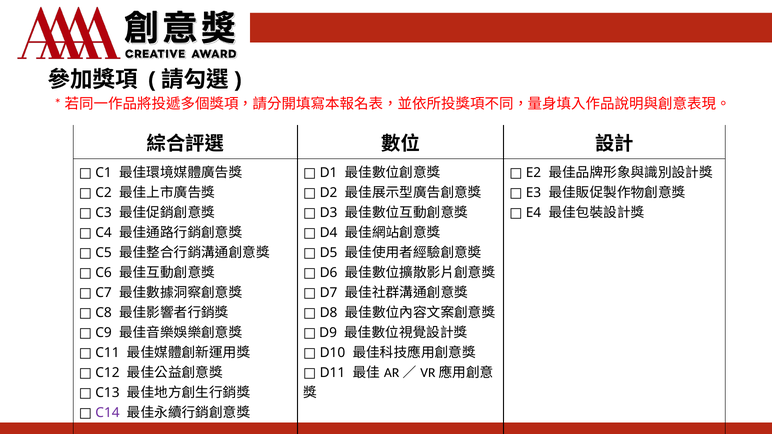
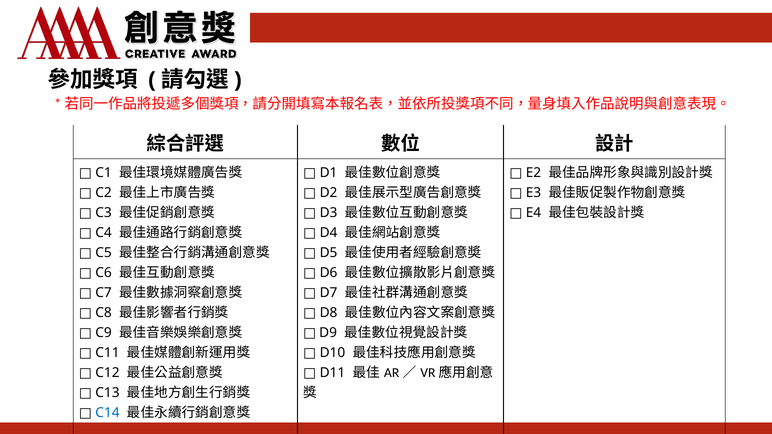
C14 colour: purple -> blue
